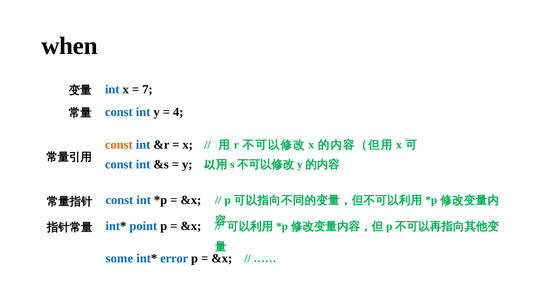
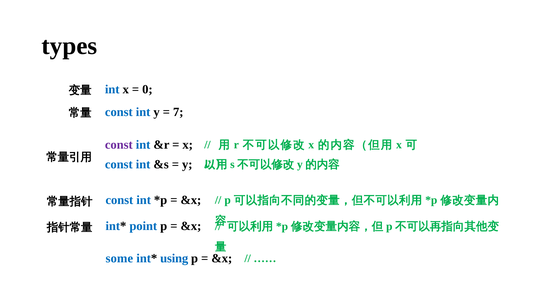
when: when -> types
7: 7 -> 0
4: 4 -> 7
const at (119, 145) colour: orange -> purple
error: error -> using
